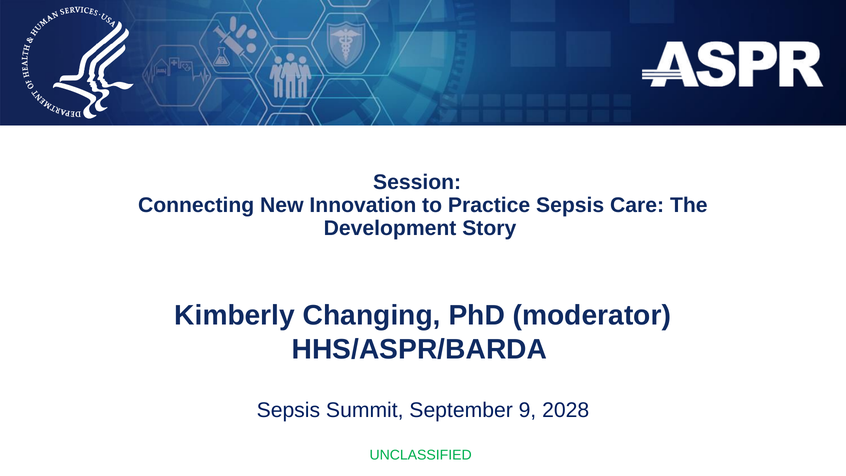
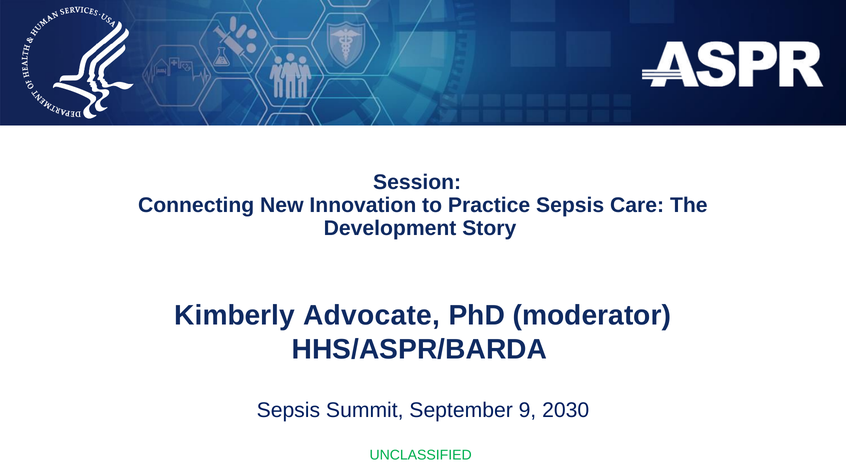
Changing: Changing -> Advocate
2028: 2028 -> 2030
